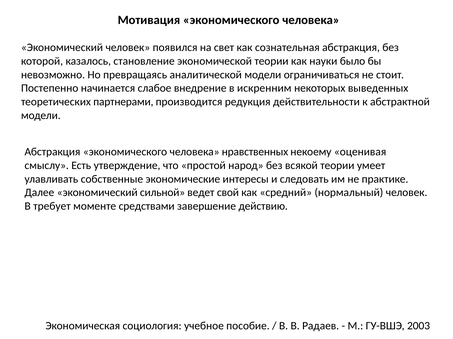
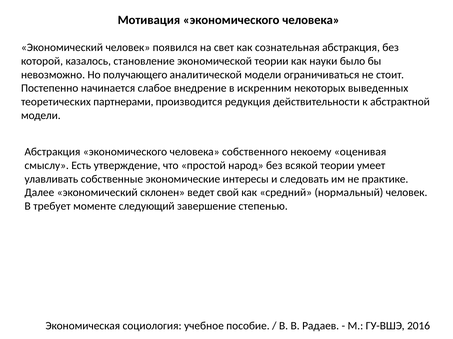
превращаясь: превращаясь -> получающего
нравственных: нравственных -> собственного
сильной: сильной -> склонен
средствами: средствами -> следующий
действию: действию -> степенью
2003: 2003 -> 2016
